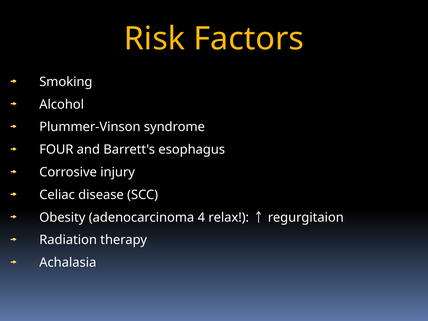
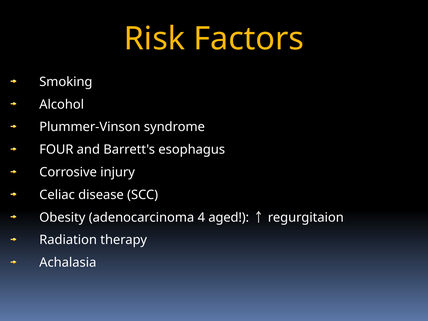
relax: relax -> aged
